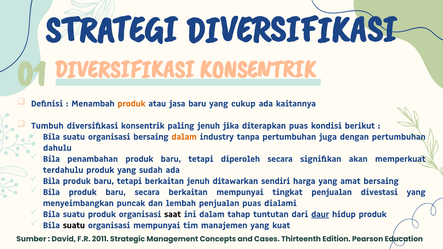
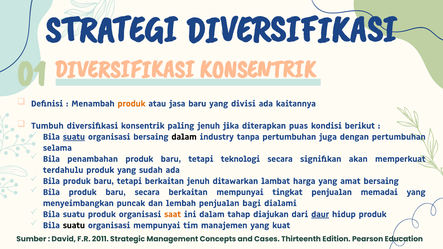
cukup: cukup -> divisi
suatu at (74, 137) underline: none -> present
dalam at (184, 137) colour: orange -> black
dahulu: dahulu -> selama
diperoleh: diperoleh -> teknologi
sendiri: sendiri -> lambat
divestasi: divestasi -> memadai
penjualan puas: puas -> bagi
saat colour: black -> orange
tuntutan: tuntutan -> diajukan
